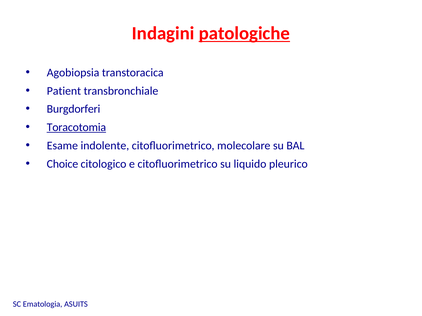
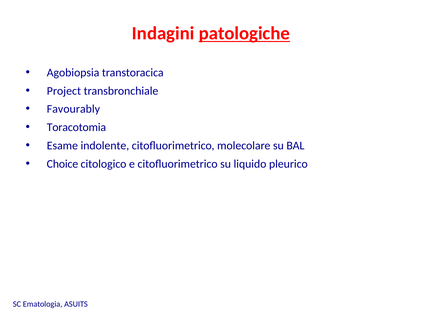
Patient: Patient -> Project
Burgdorferi: Burgdorferi -> Favourably
Toracotomia underline: present -> none
